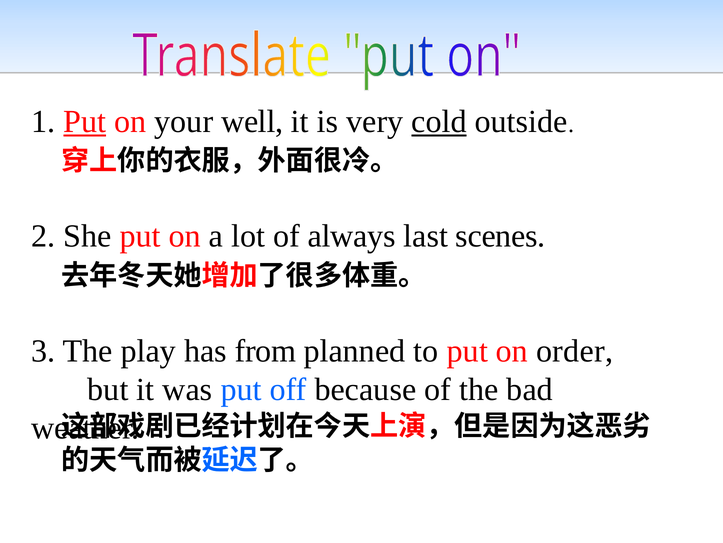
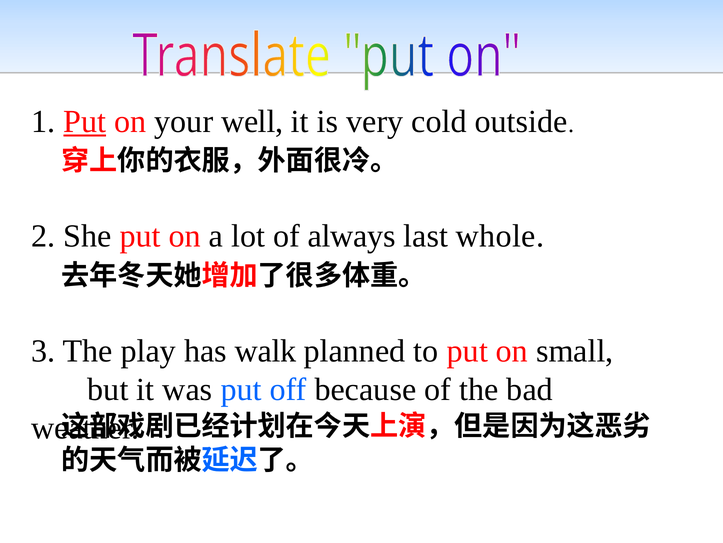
cold underline: present -> none
scenes: scenes -> whole
from: from -> walk
order: order -> small
